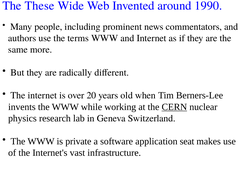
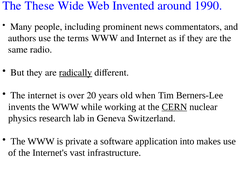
more: more -> radio
radically underline: none -> present
seat: seat -> into
